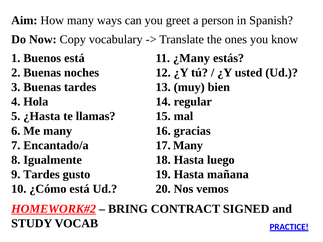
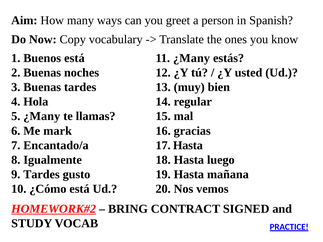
5 ¿Hasta: ¿Hasta -> ¿Many
Me many: many -> mark
17 Many: Many -> Hasta
